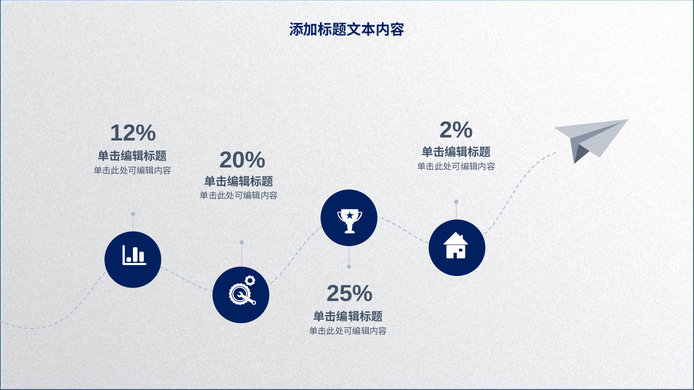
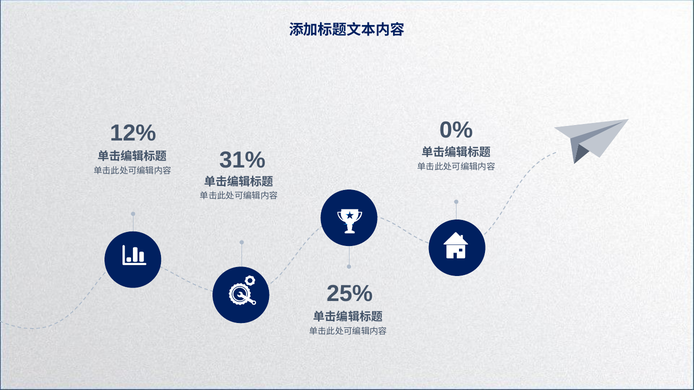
2%: 2% -> 0%
20%: 20% -> 31%
